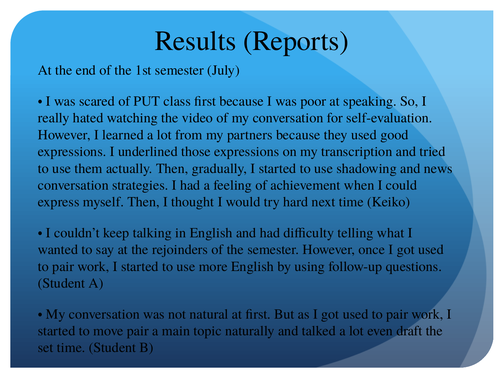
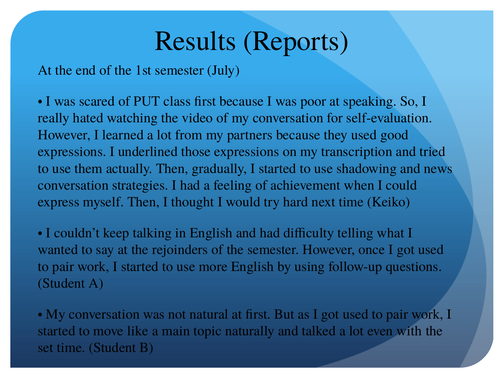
move pair: pair -> like
draft: draft -> with
